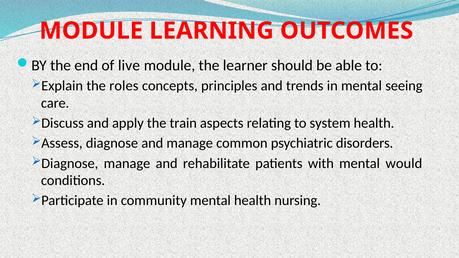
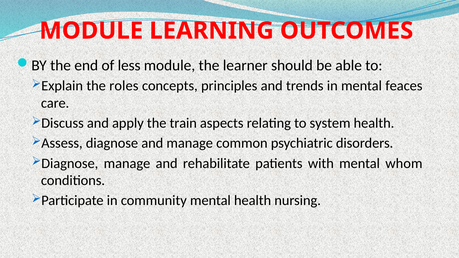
live: live -> less
seeing: seeing -> feaces
would: would -> whom
